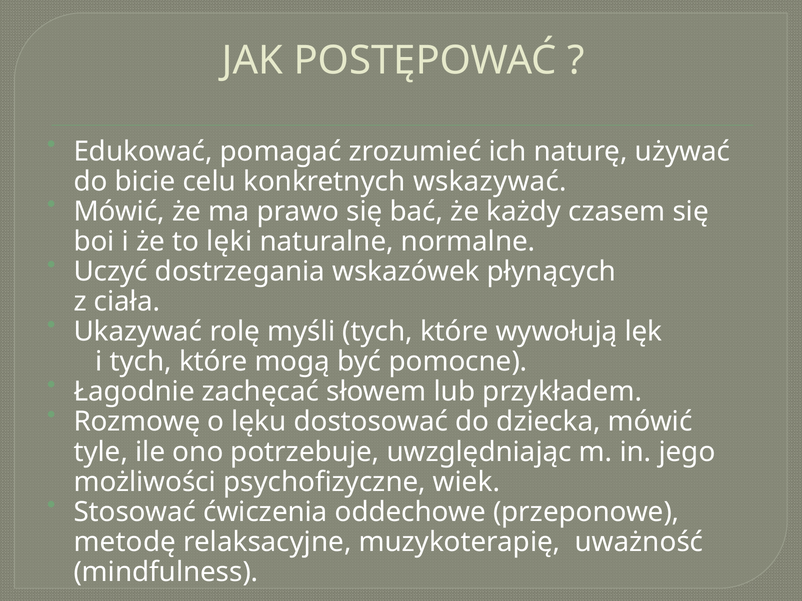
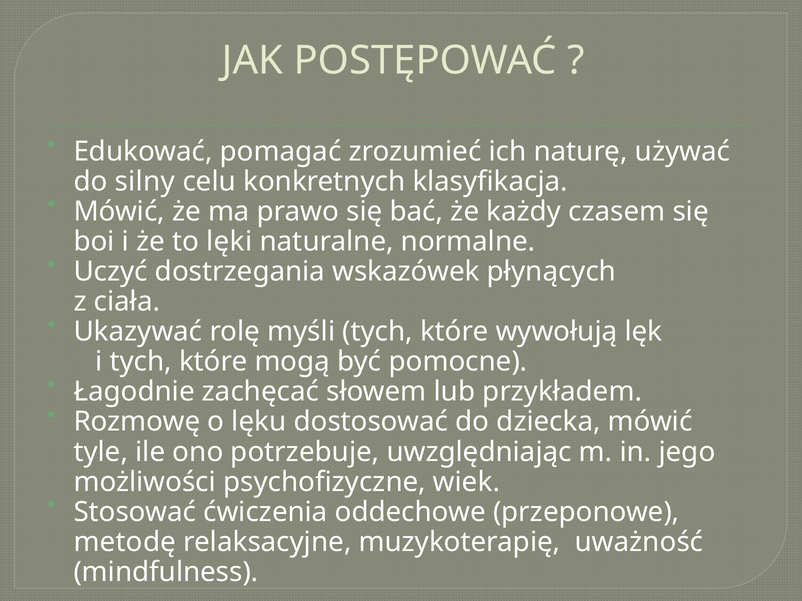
bicie: bicie -> silny
wskazywać: wskazywać -> klasyfikacja
